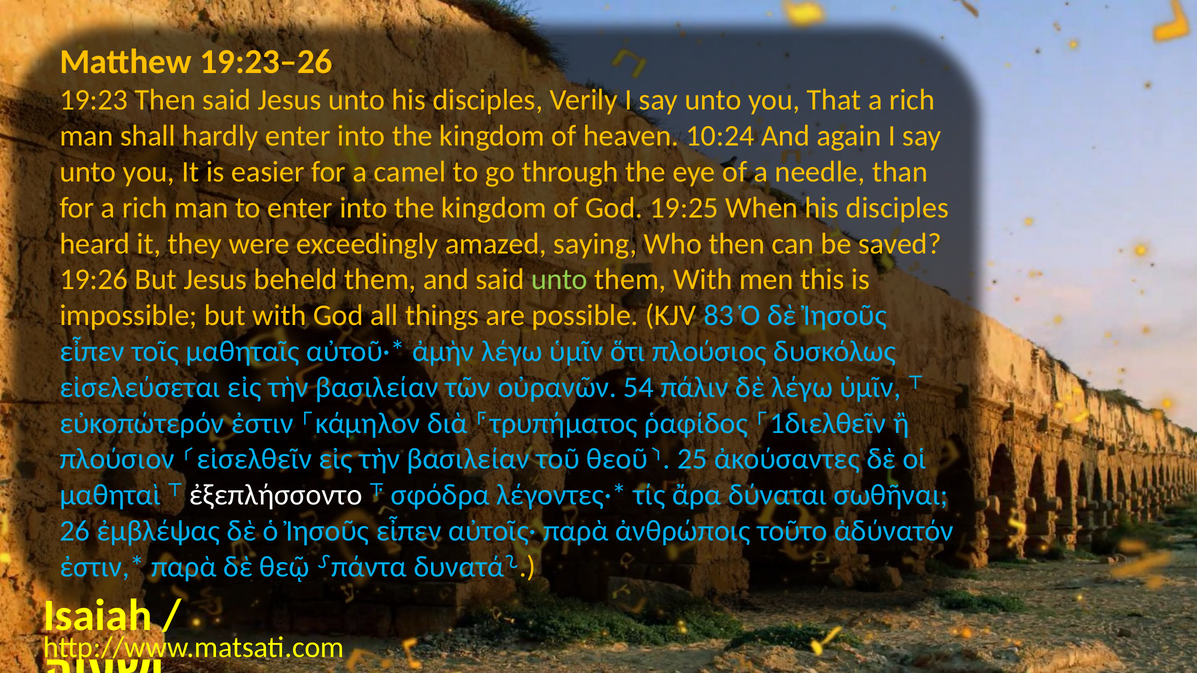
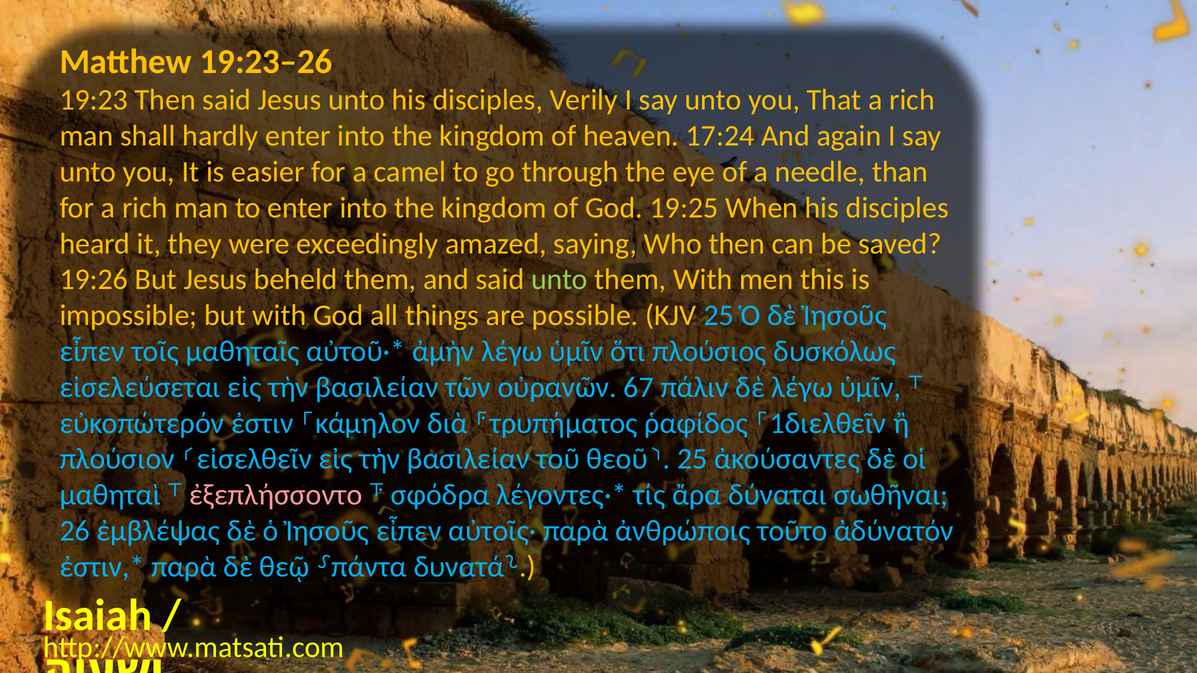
10:24: 10:24 -> 17:24
KJV 83: 83 -> 25
54: 54 -> 67
ἐξεπλήσσοντο colour: white -> pink
